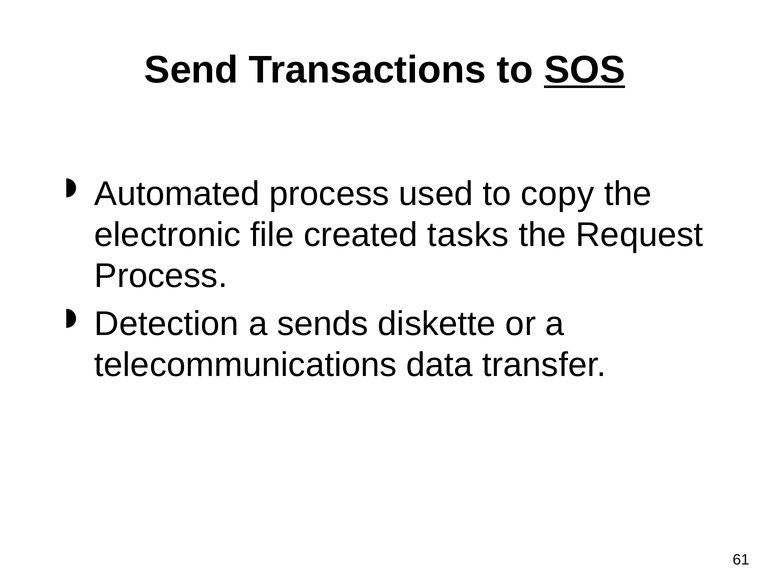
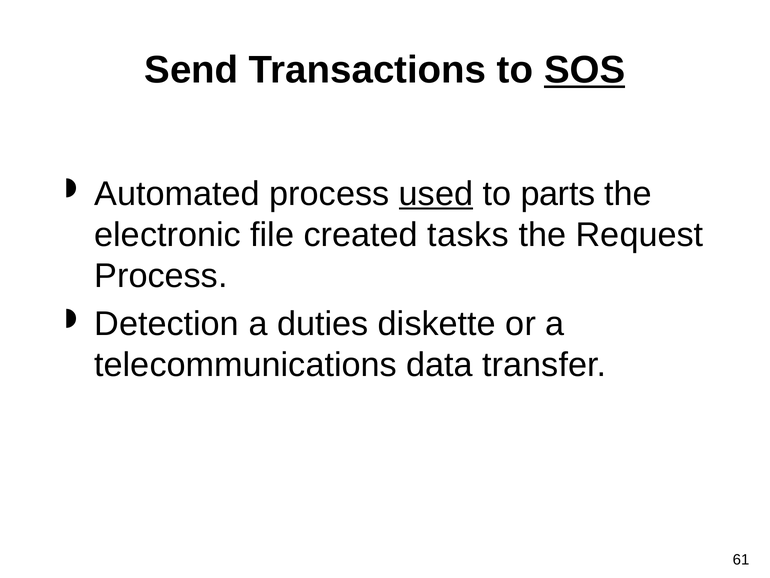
used underline: none -> present
copy: copy -> parts
sends: sends -> duties
